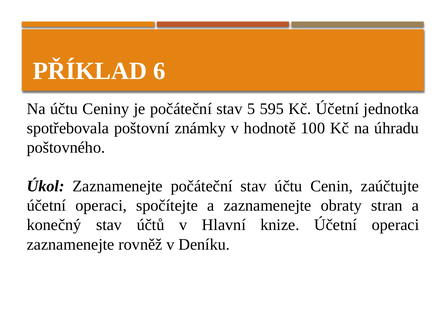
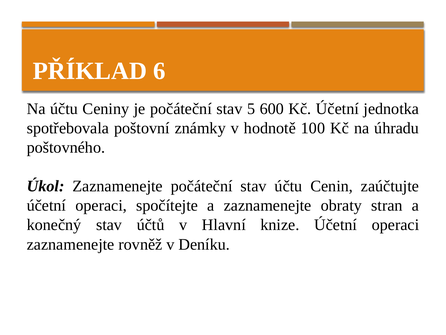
595: 595 -> 600
